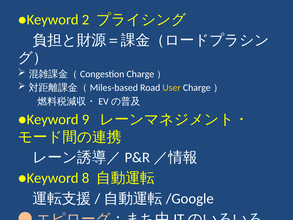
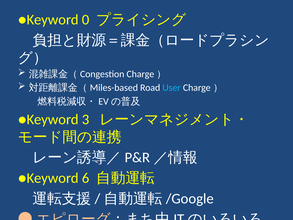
2: 2 -> 0
User colour: yellow -> light blue
9: 9 -> 3
8: 8 -> 6
